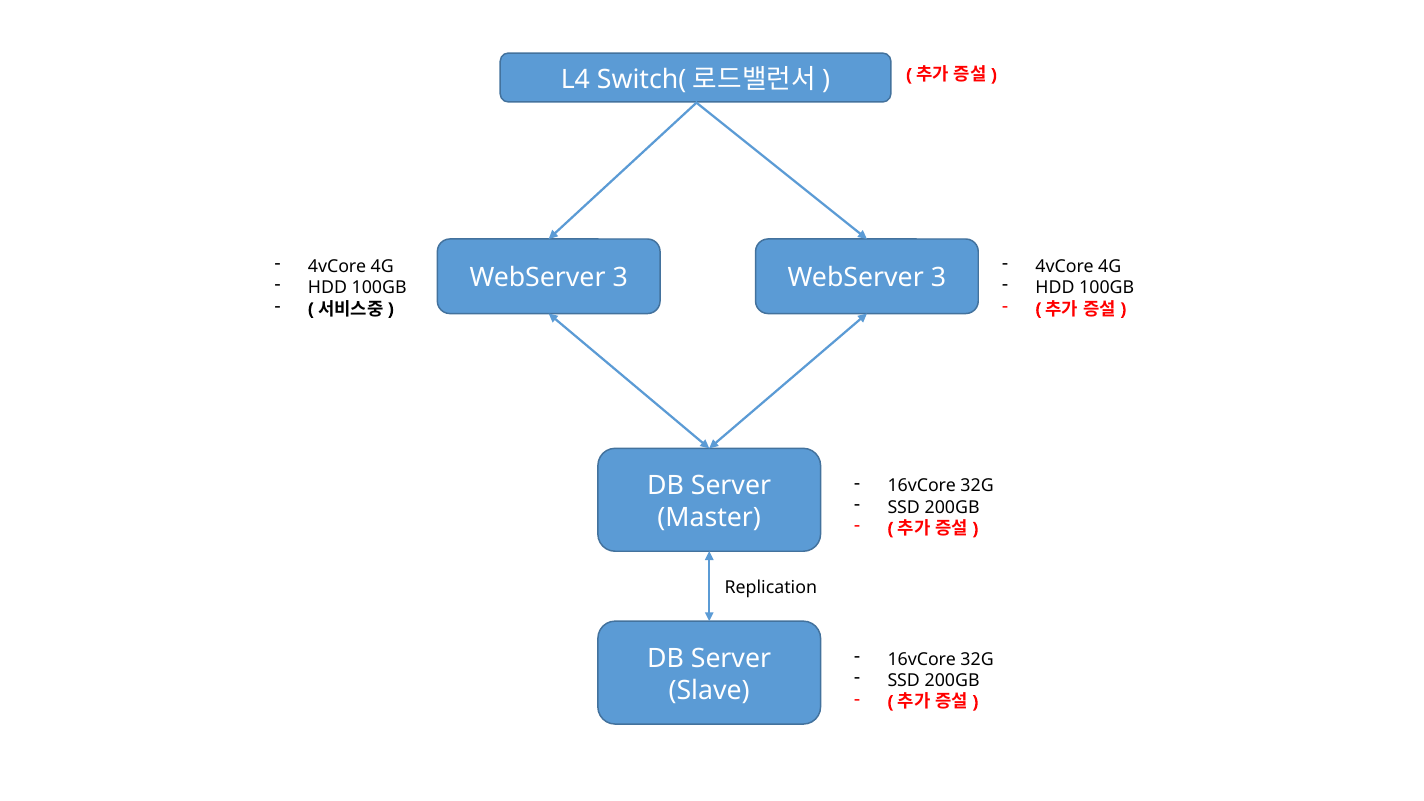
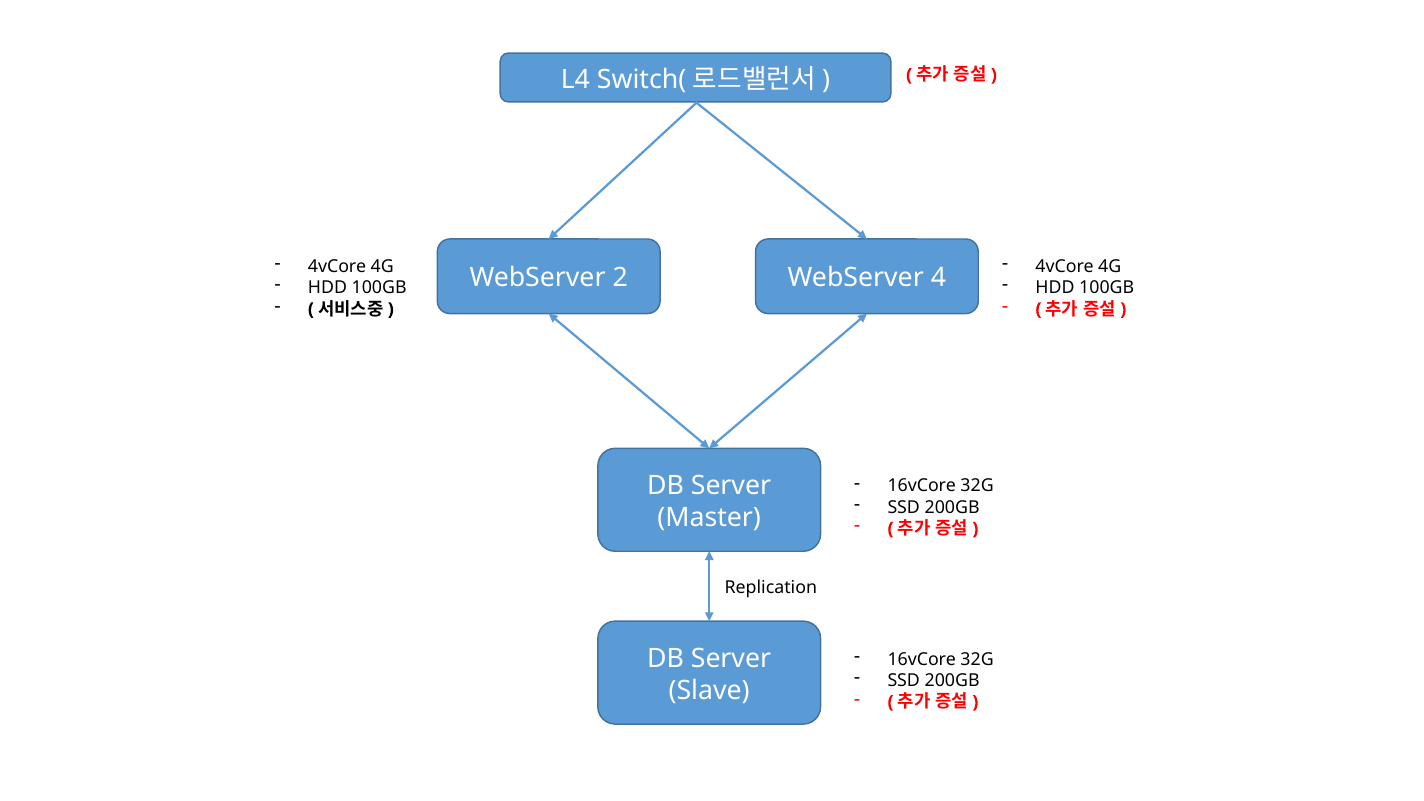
3 at (620, 278): 3 -> 2
3 at (938, 278): 3 -> 4
